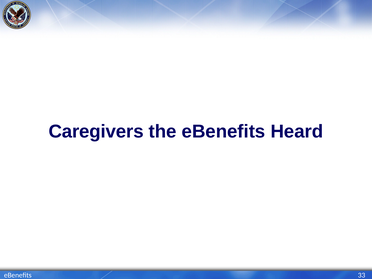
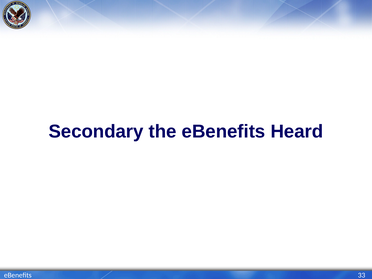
Caregivers: Caregivers -> Secondary
